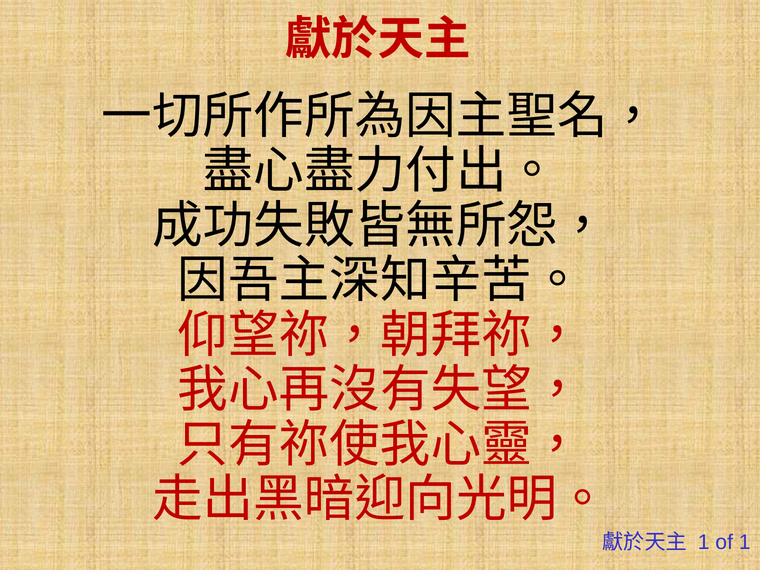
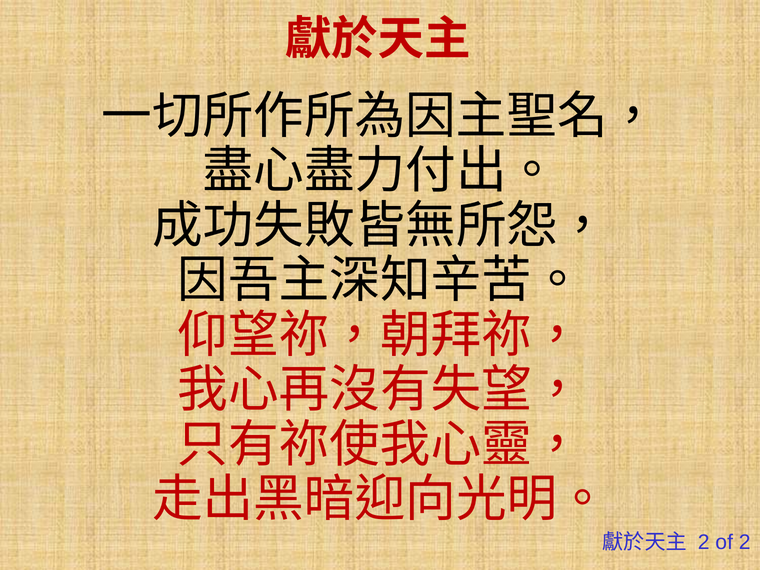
1 at (704, 542): 1 -> 2
of 1: 1 -> 2
